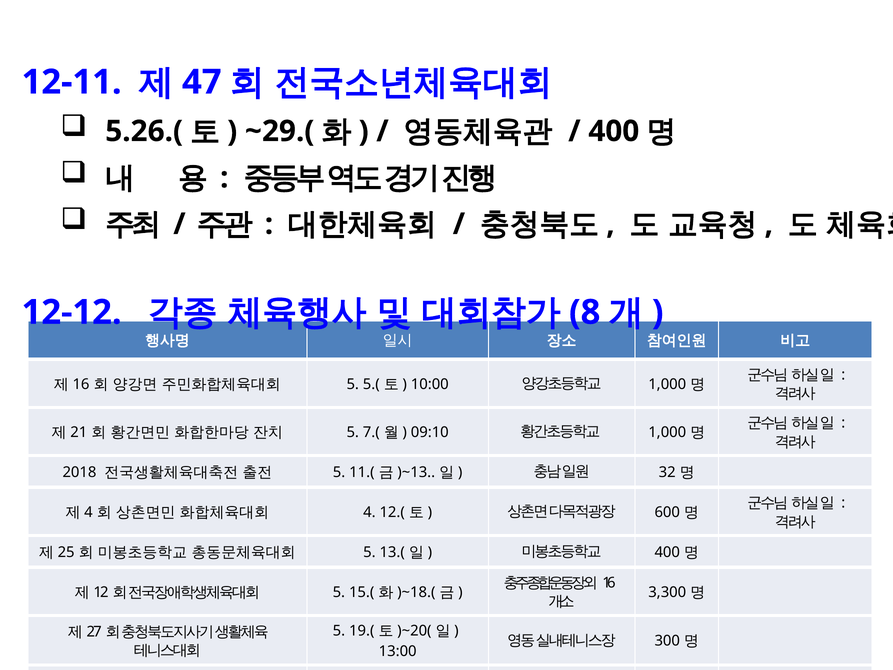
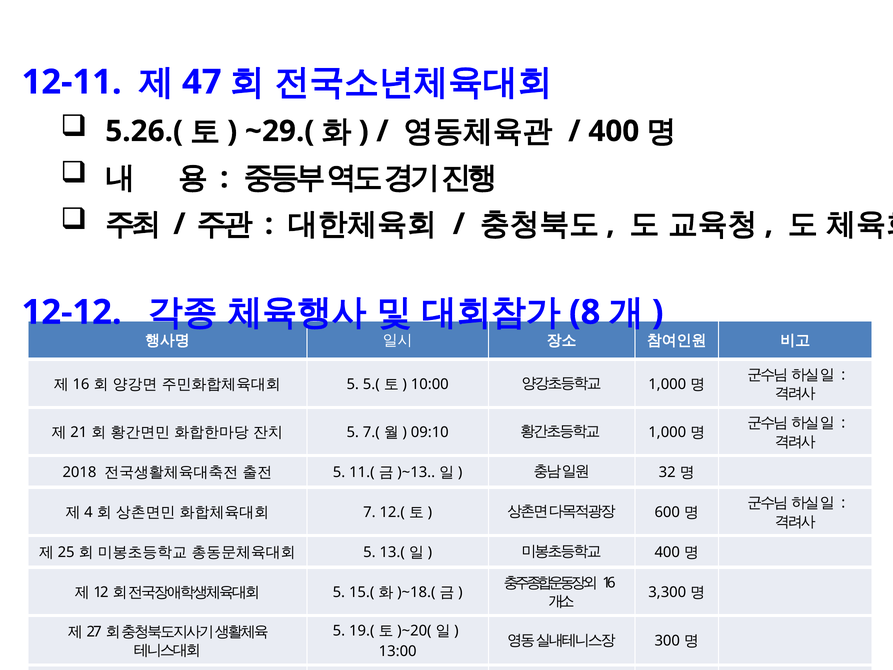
4 at (369, 512): 4 -> 7
